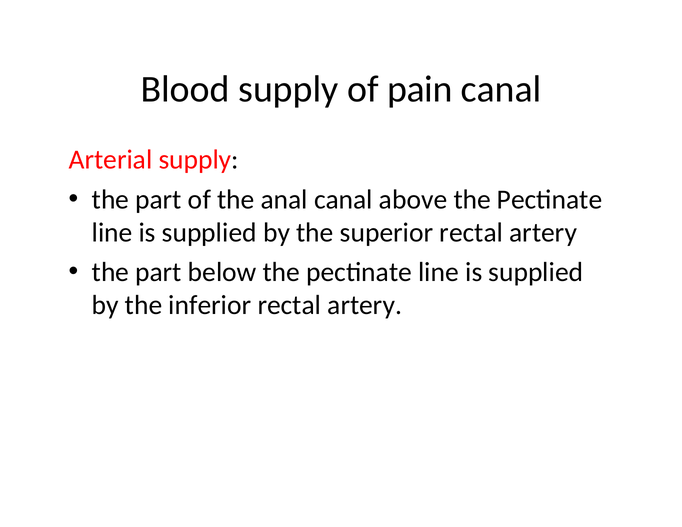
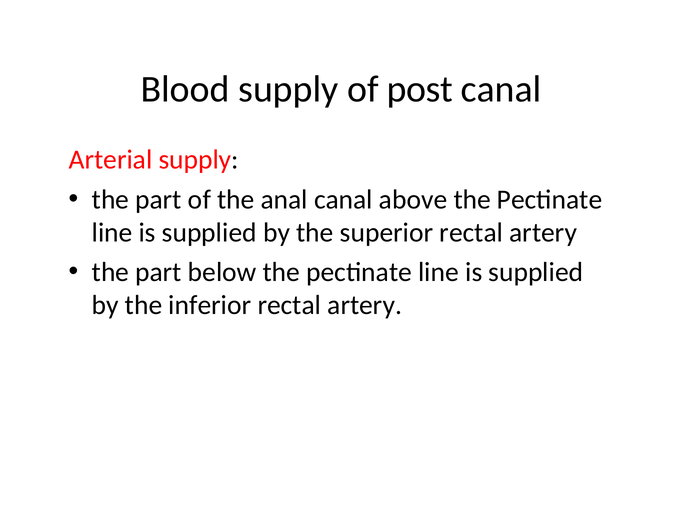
pain: pain -> post
